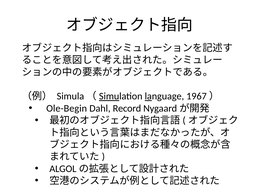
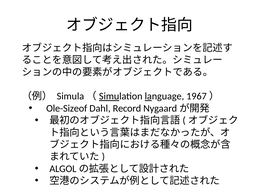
Ole-Begin: Ole-Begin -> Ole-Sizeof
